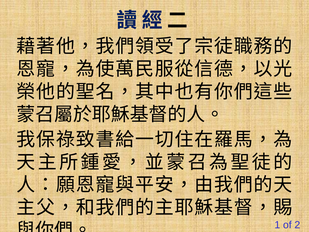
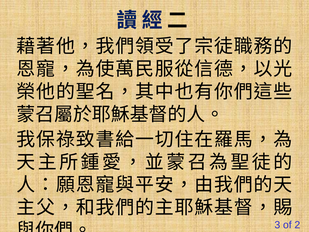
1: 1 -> 3
